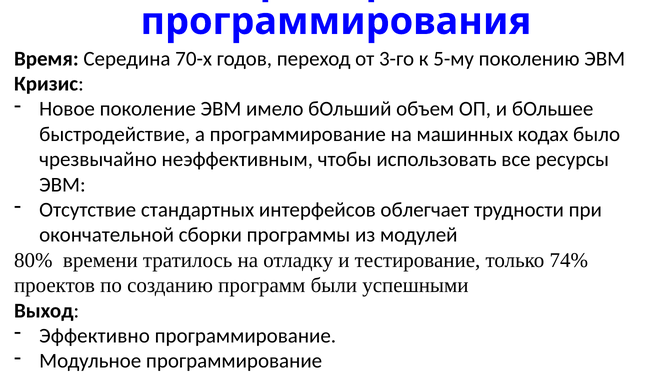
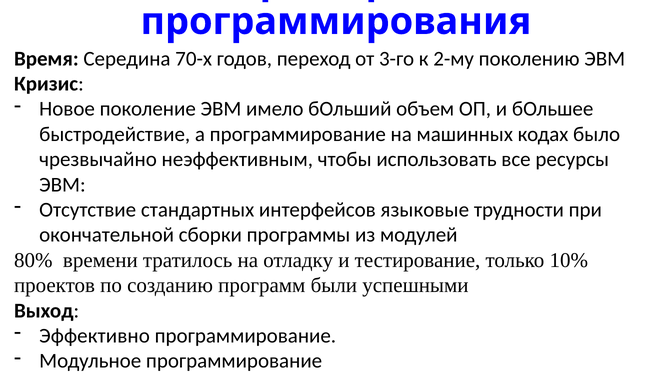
5-му: 5-му -> 2-му
облегчает: облегчает -> языковые
74%: 74% -> 10%
